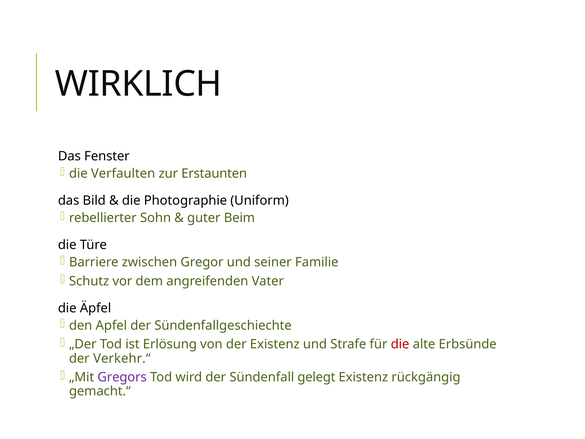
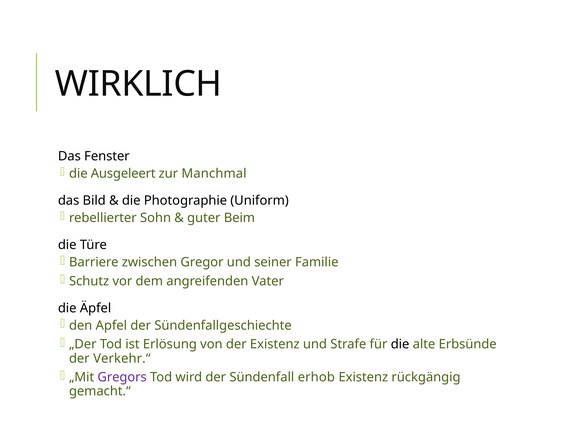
Verfaulten: Verfaulten -> Ausgeleert
Erstaunten: Erstaunten -> Manchmal
die at (400, 344) colour: red -> black
gelegt: gelegt -> erhob
